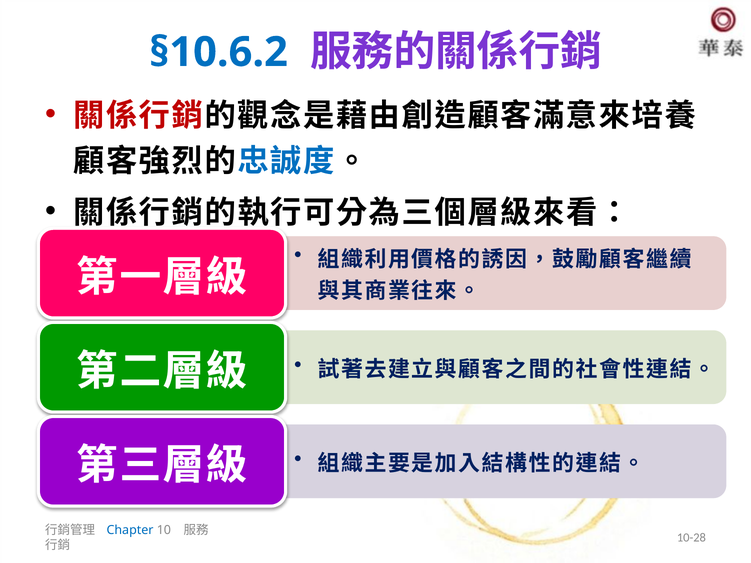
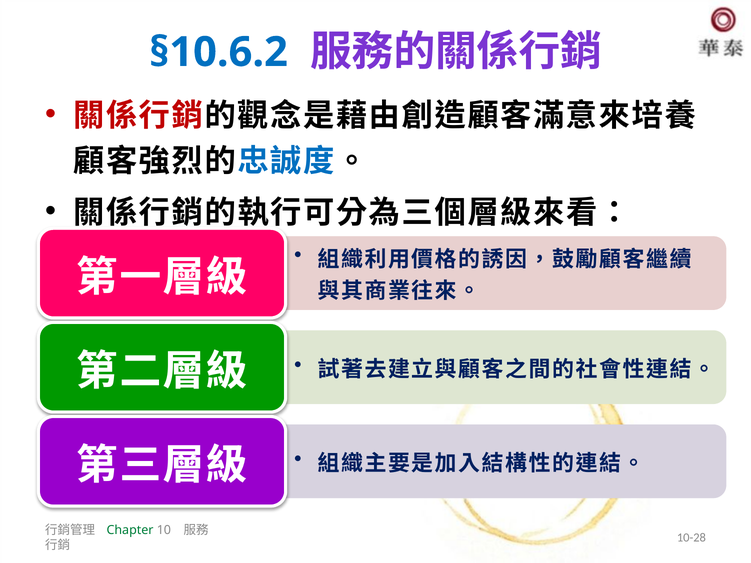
Chapter colour: blue -> green
